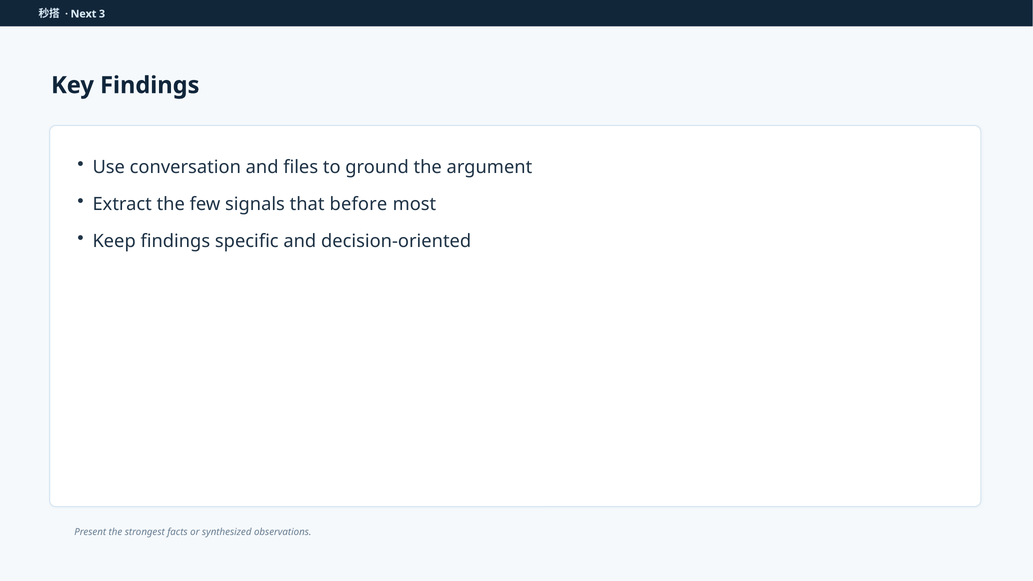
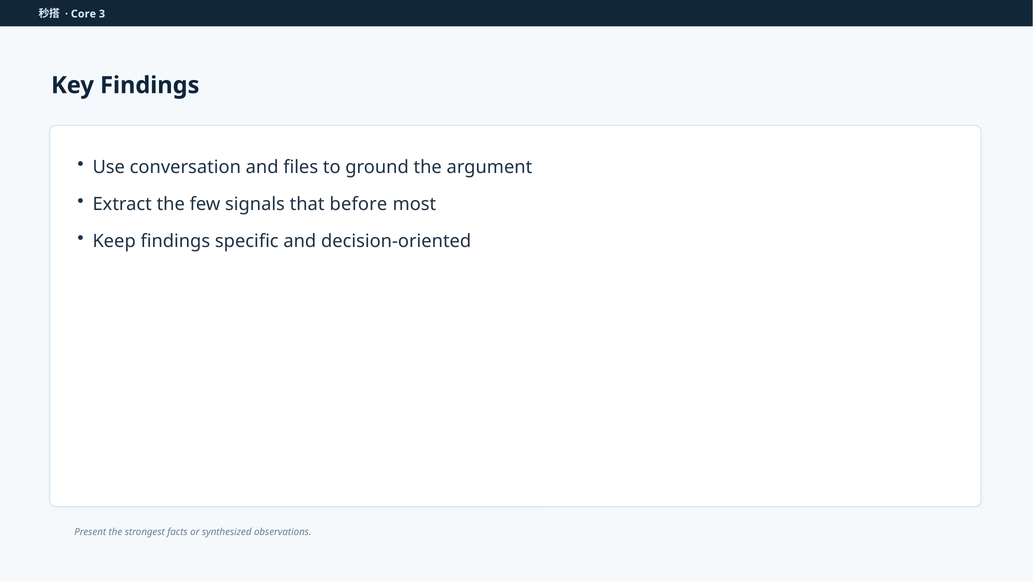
Next: Next -> Core
